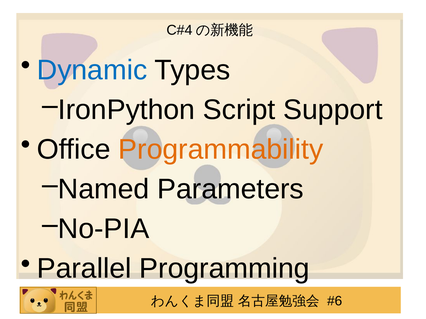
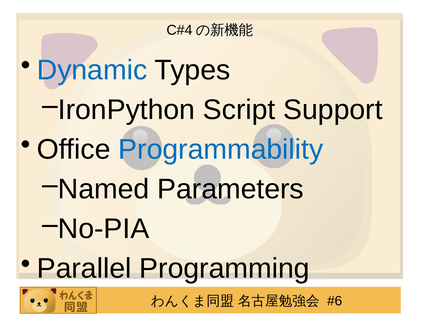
Programmability colour: orange -> blue
